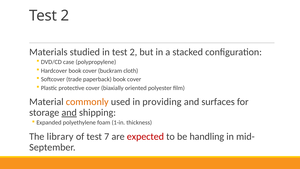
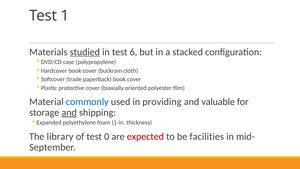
2 at (65, 16): 2 -> 1
studied underline: none -> present
in test 2: 2 -> 6
commonly colour: orange -> blue
surfaces: surfaces -> valuable
7: 7 -> 0
handling: handling -> facilities
